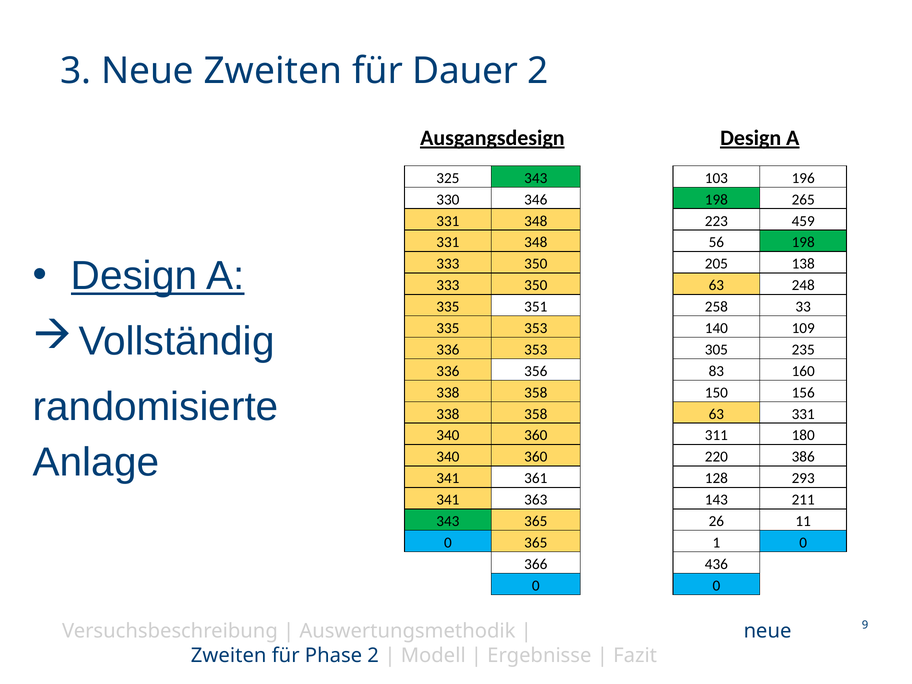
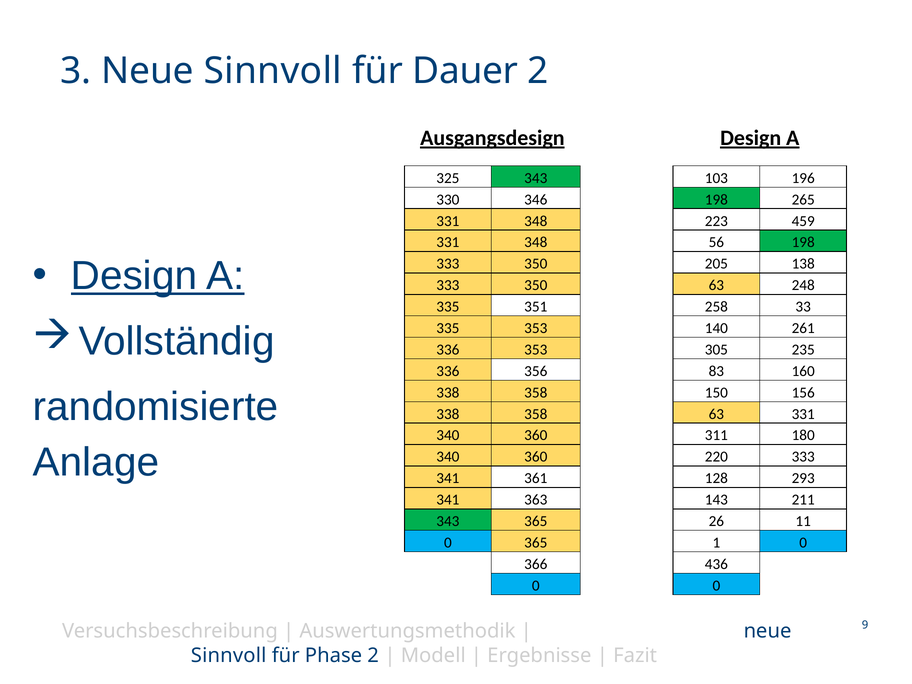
3 Neue Zweiten: Zweiten -> Sinnvoll
109: 109 -> 261
220 386: 386 -> 333
Zweiten at (229, 656): Zweiten -> Sinnvoll
